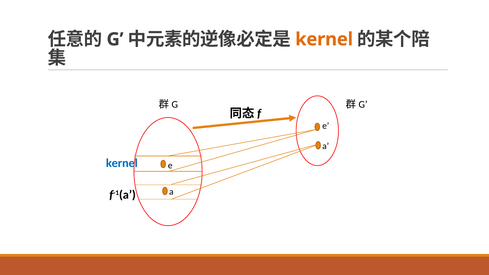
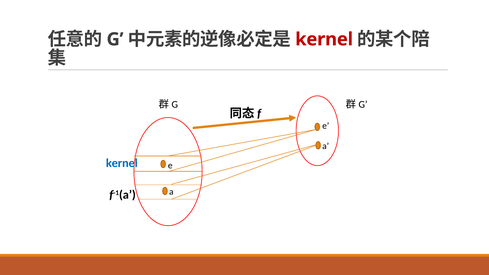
kernel at (324, 39) colour: orange -> red
